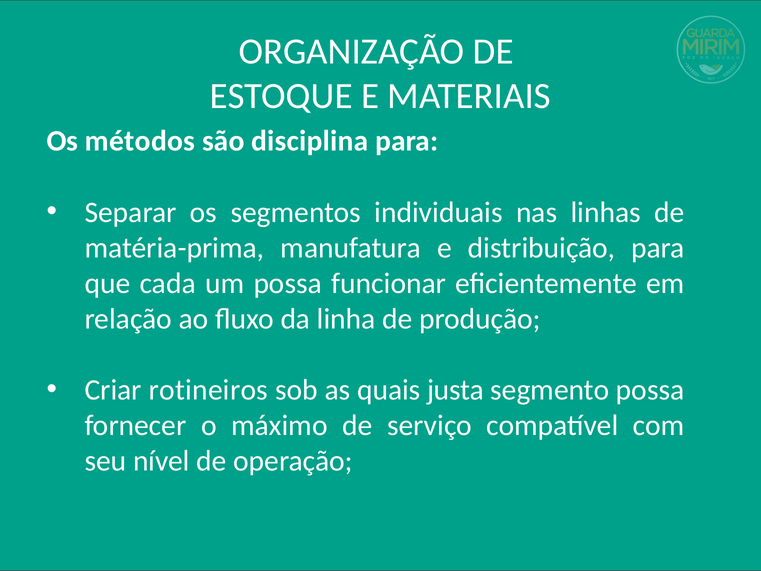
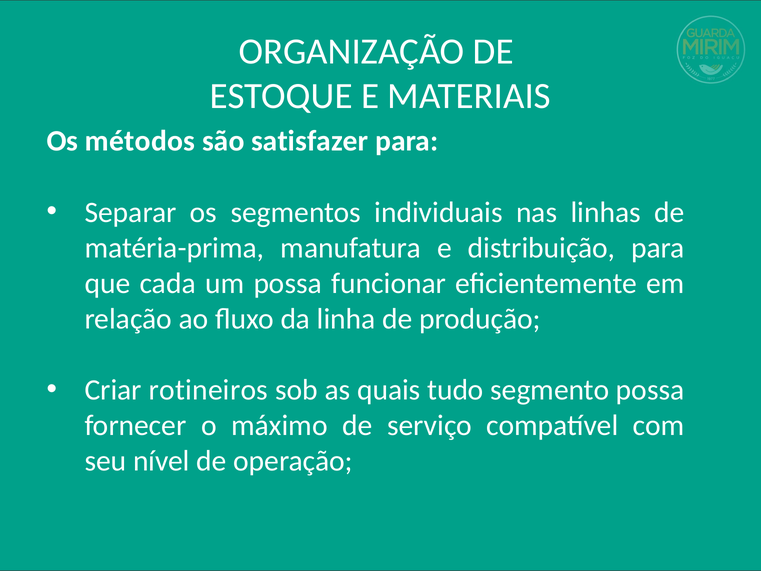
disciplina: disciplina -> satisfazer
justa: justa -> tudo
